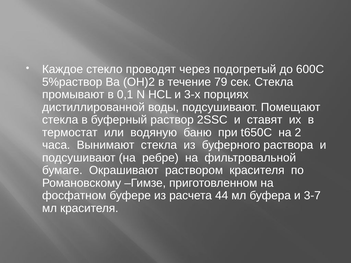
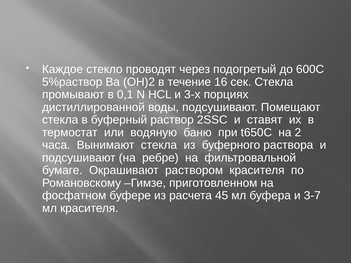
79: 79 -> 16
44: 44 -> 45
